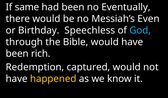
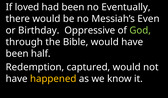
same: same -> loved
Speechless: Speechless -> Oppressive
God colour: light blue -> light green
rich: rich -> half
